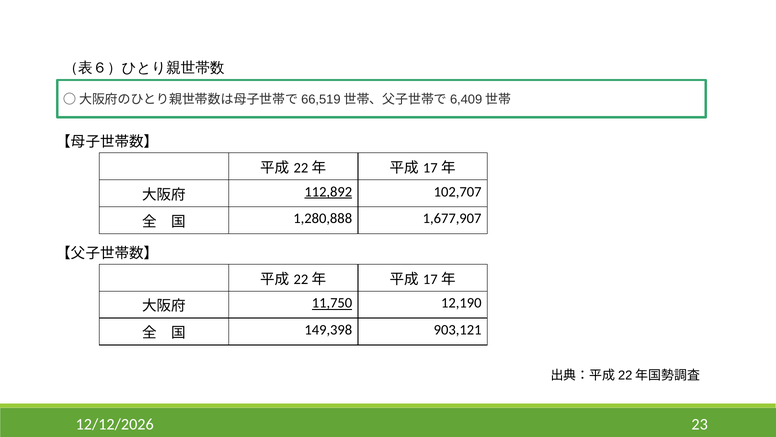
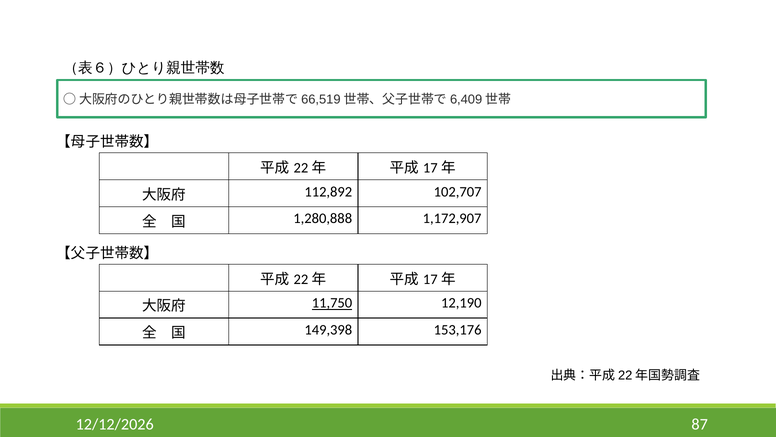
112,892 underline: present -> none
1,677,907: 1,677,907 -> 1,172,907
903,121: 903,121 -> 153,176
23: 23 -> 87
